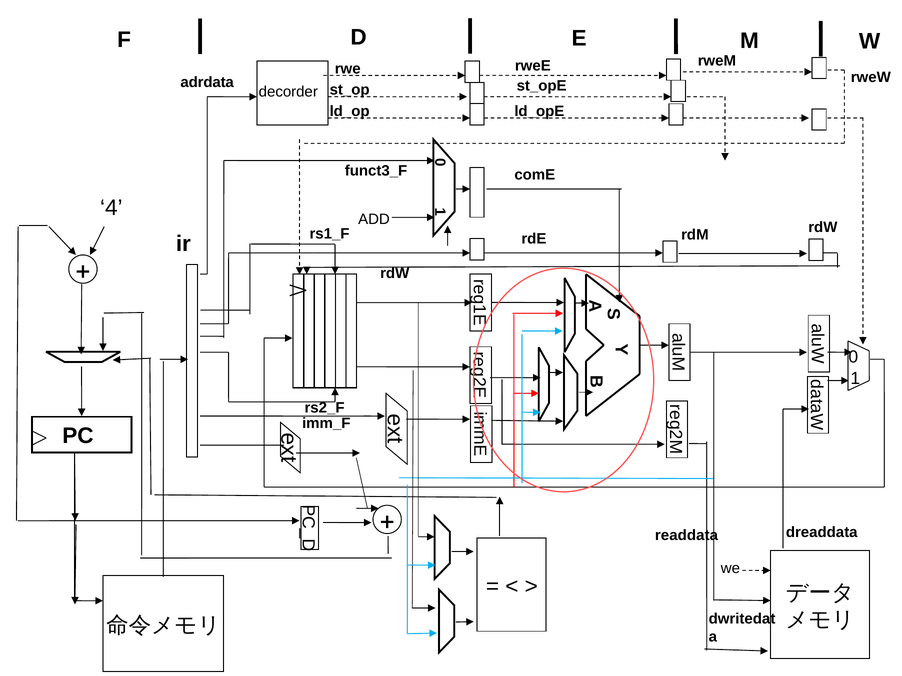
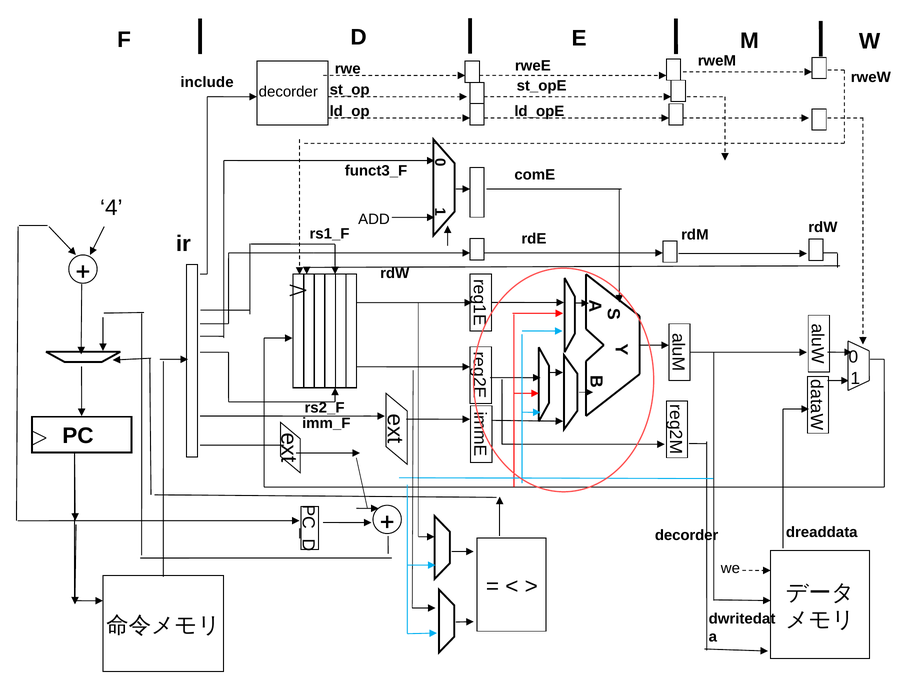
adrdata: adrdata -> include
readdata at (686, 536): readdata -> decorder
